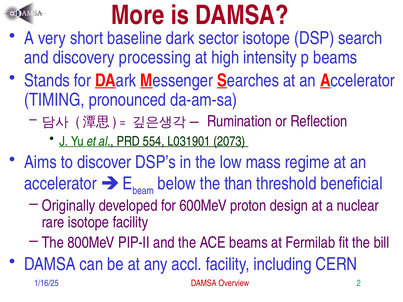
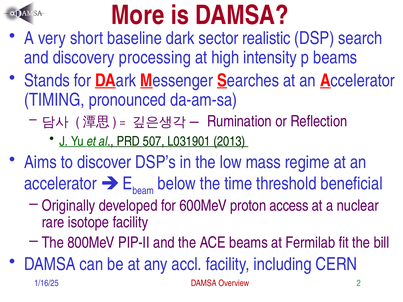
sector isotope: isotope -> realistic
554: 554 -> 507
2073: 2073 -> 2013
than: than -> time
design: design -> access
